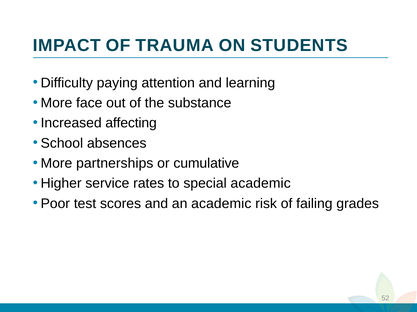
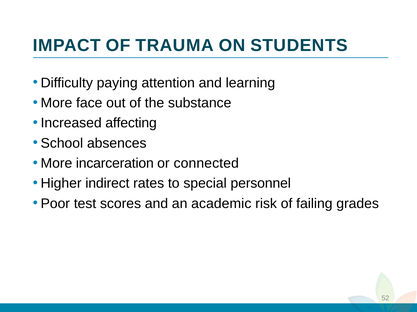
partnerships: partnerships -> incarceration
cumulative: cumulative -> connected
service: service -> indirect
special academic: academic -> personnel
